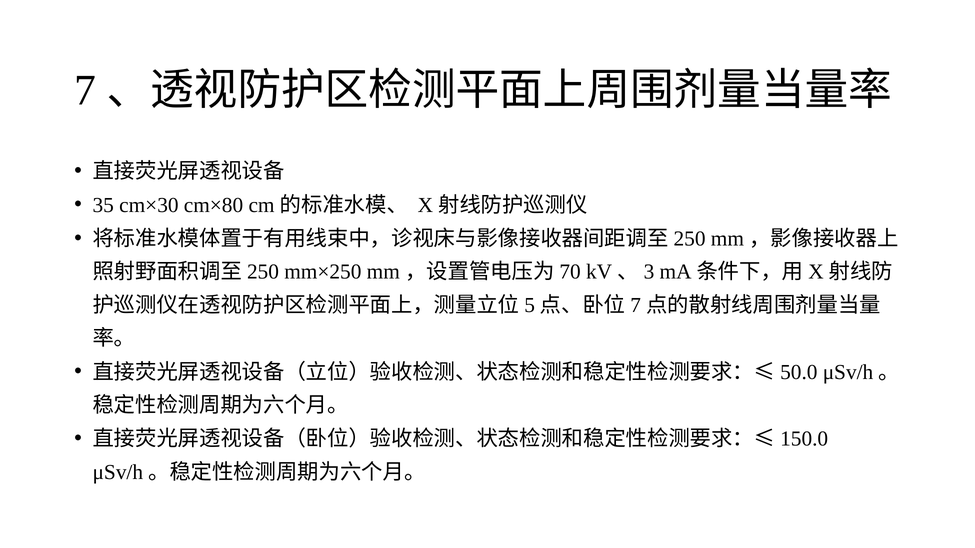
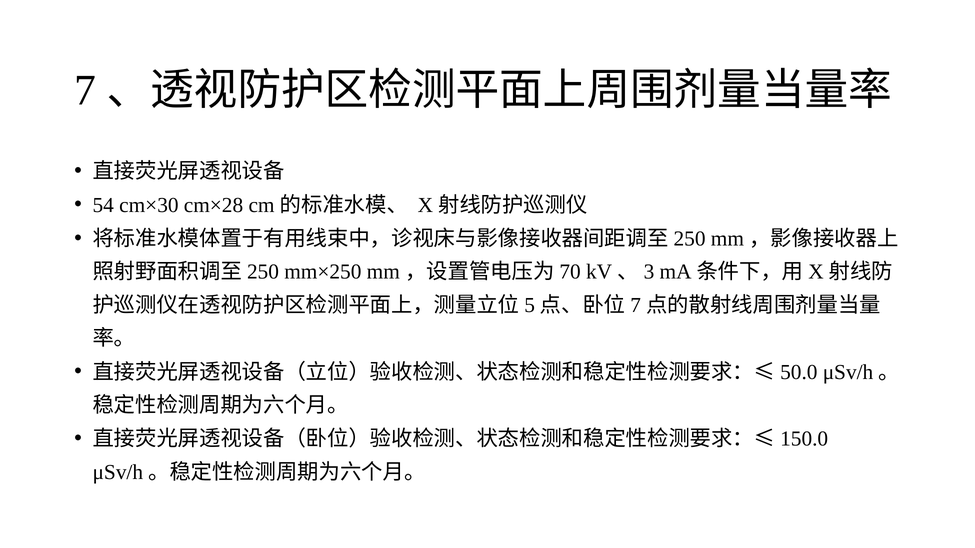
35: 35 -> 54
cm×80: cm×80 -> cm×28
